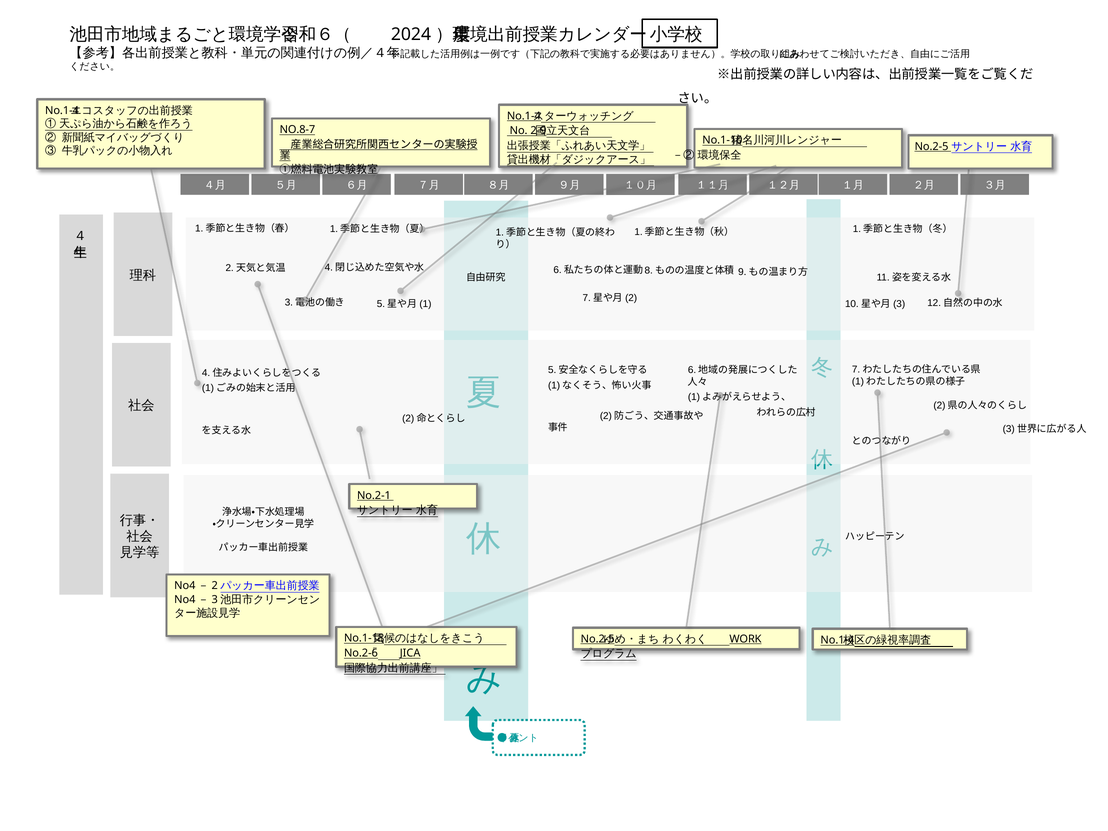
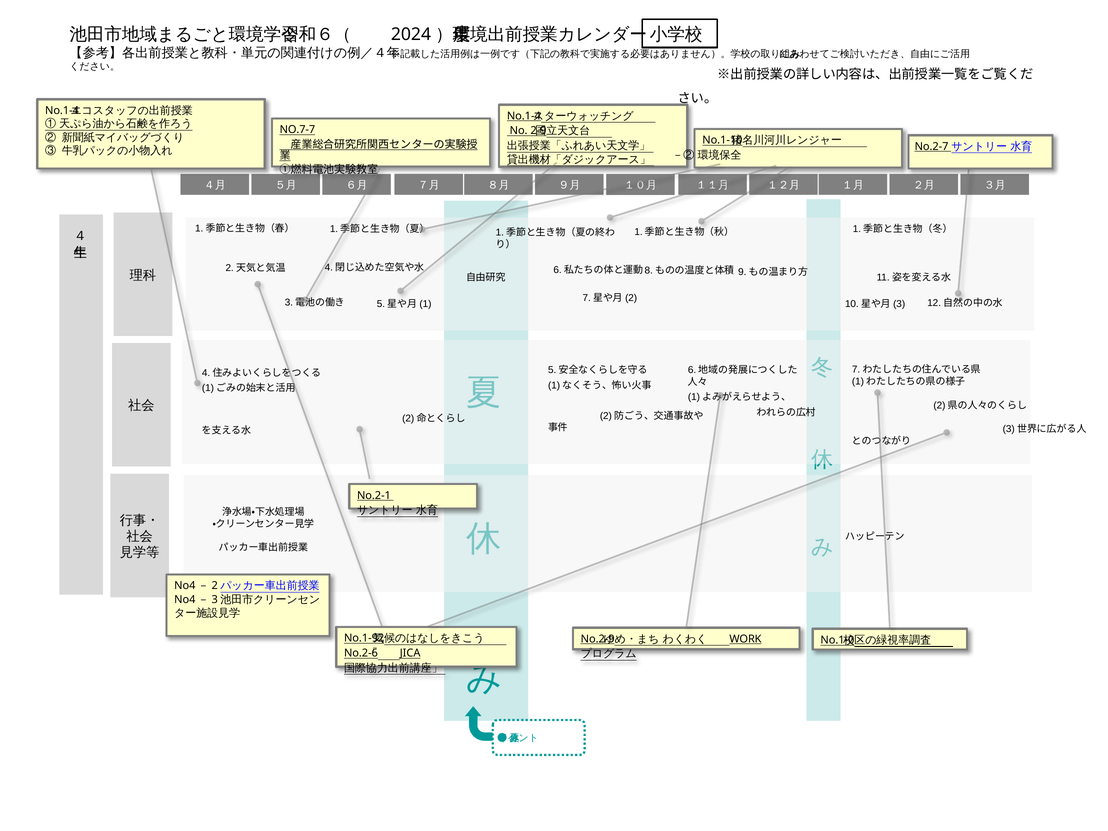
NO.8-7: NO.8-7 -> NO.7-7
No.2-5 at (932, 146): No.2-5 -> No.2-7
No.1-18: No.1-18 -> No.1-92
No.2-5 at (598, 639): No.2-5 -> No.2-9
No.1-4 at (837, 640): No.1-4 -> No.1-0
